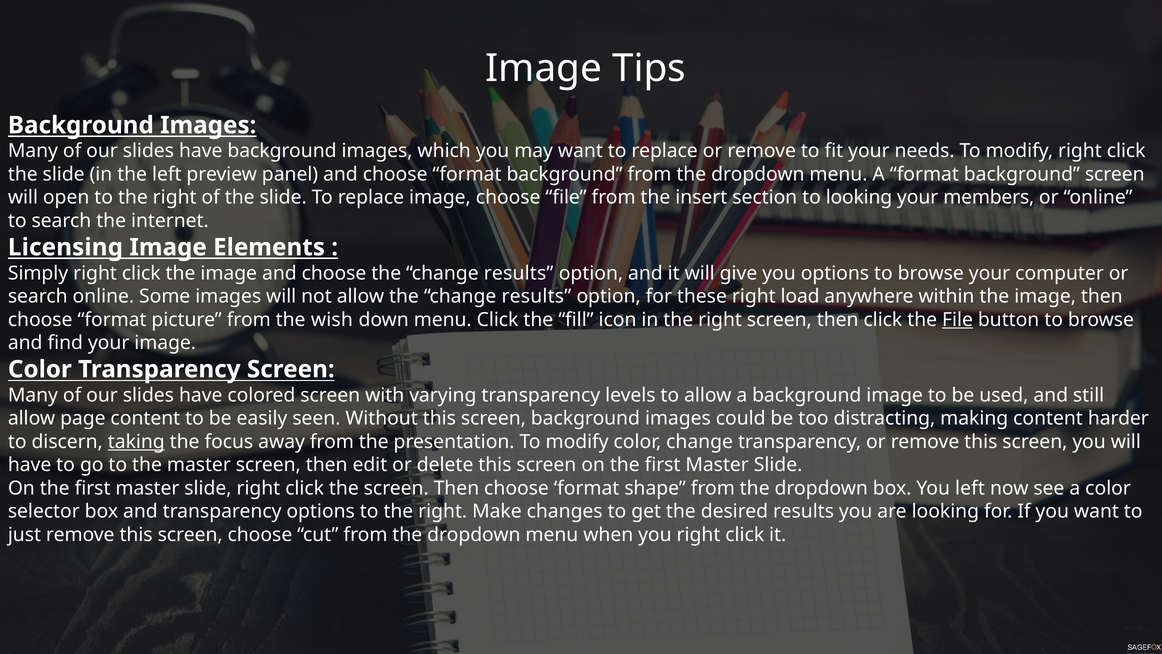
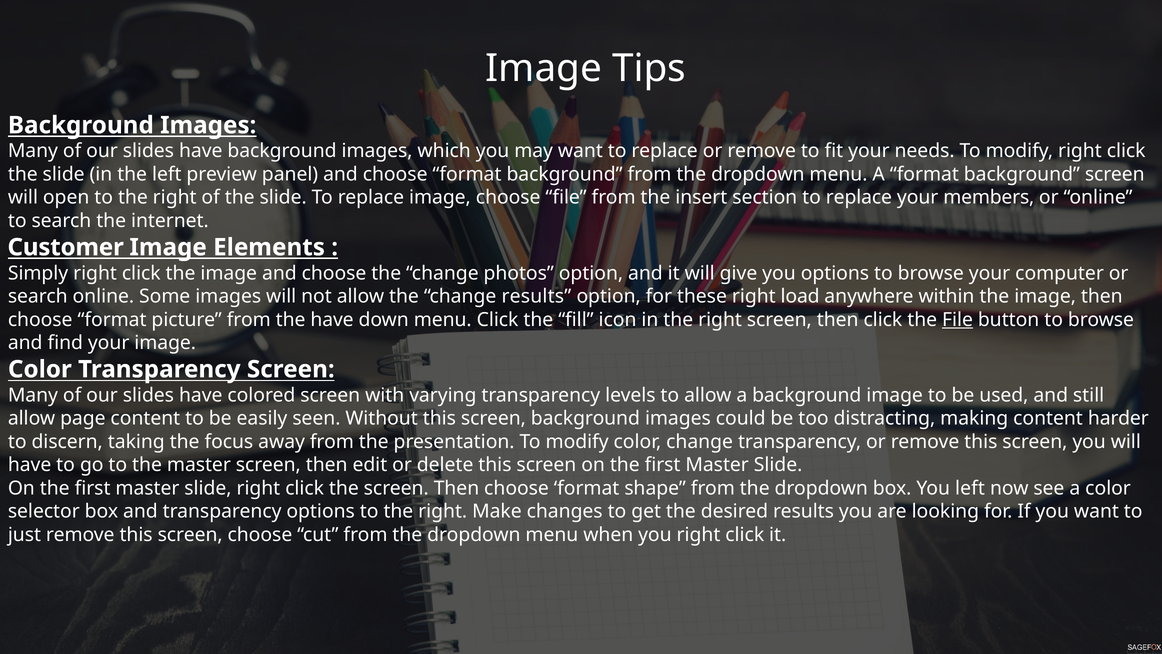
section to looking: looking -> replace
Licensing: Licensing -> Customer
choose the change results: results -> photos
the wish: wish -> have
taking underline: present -> none
